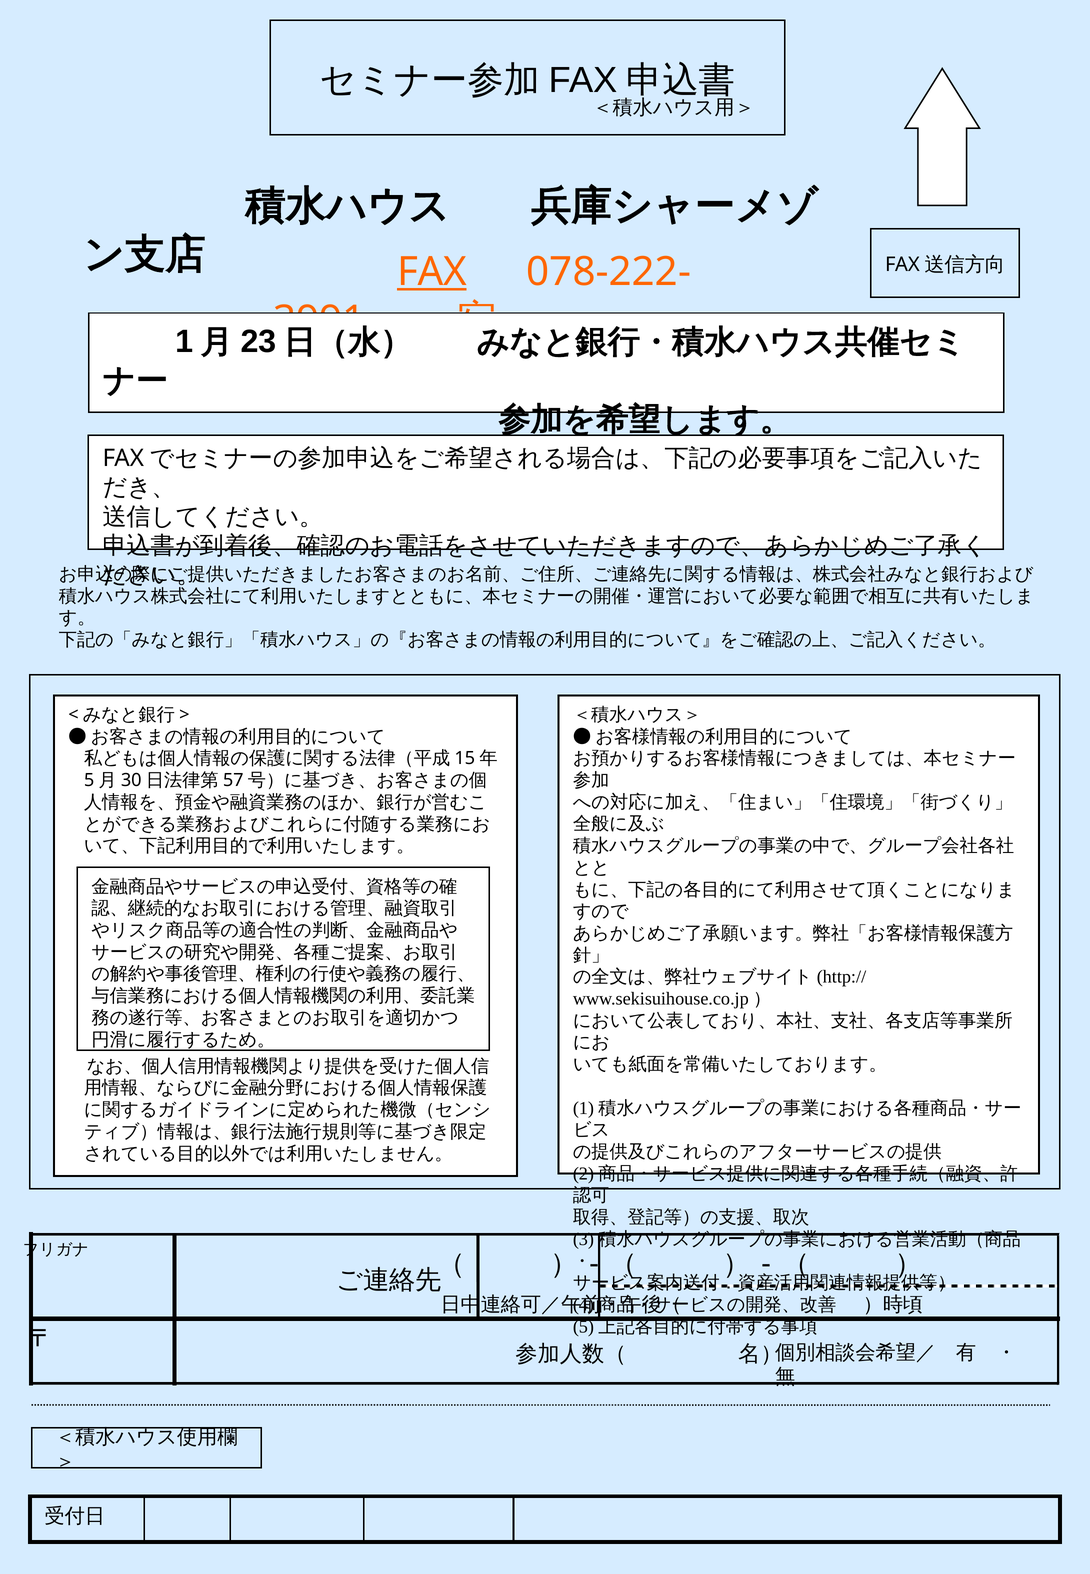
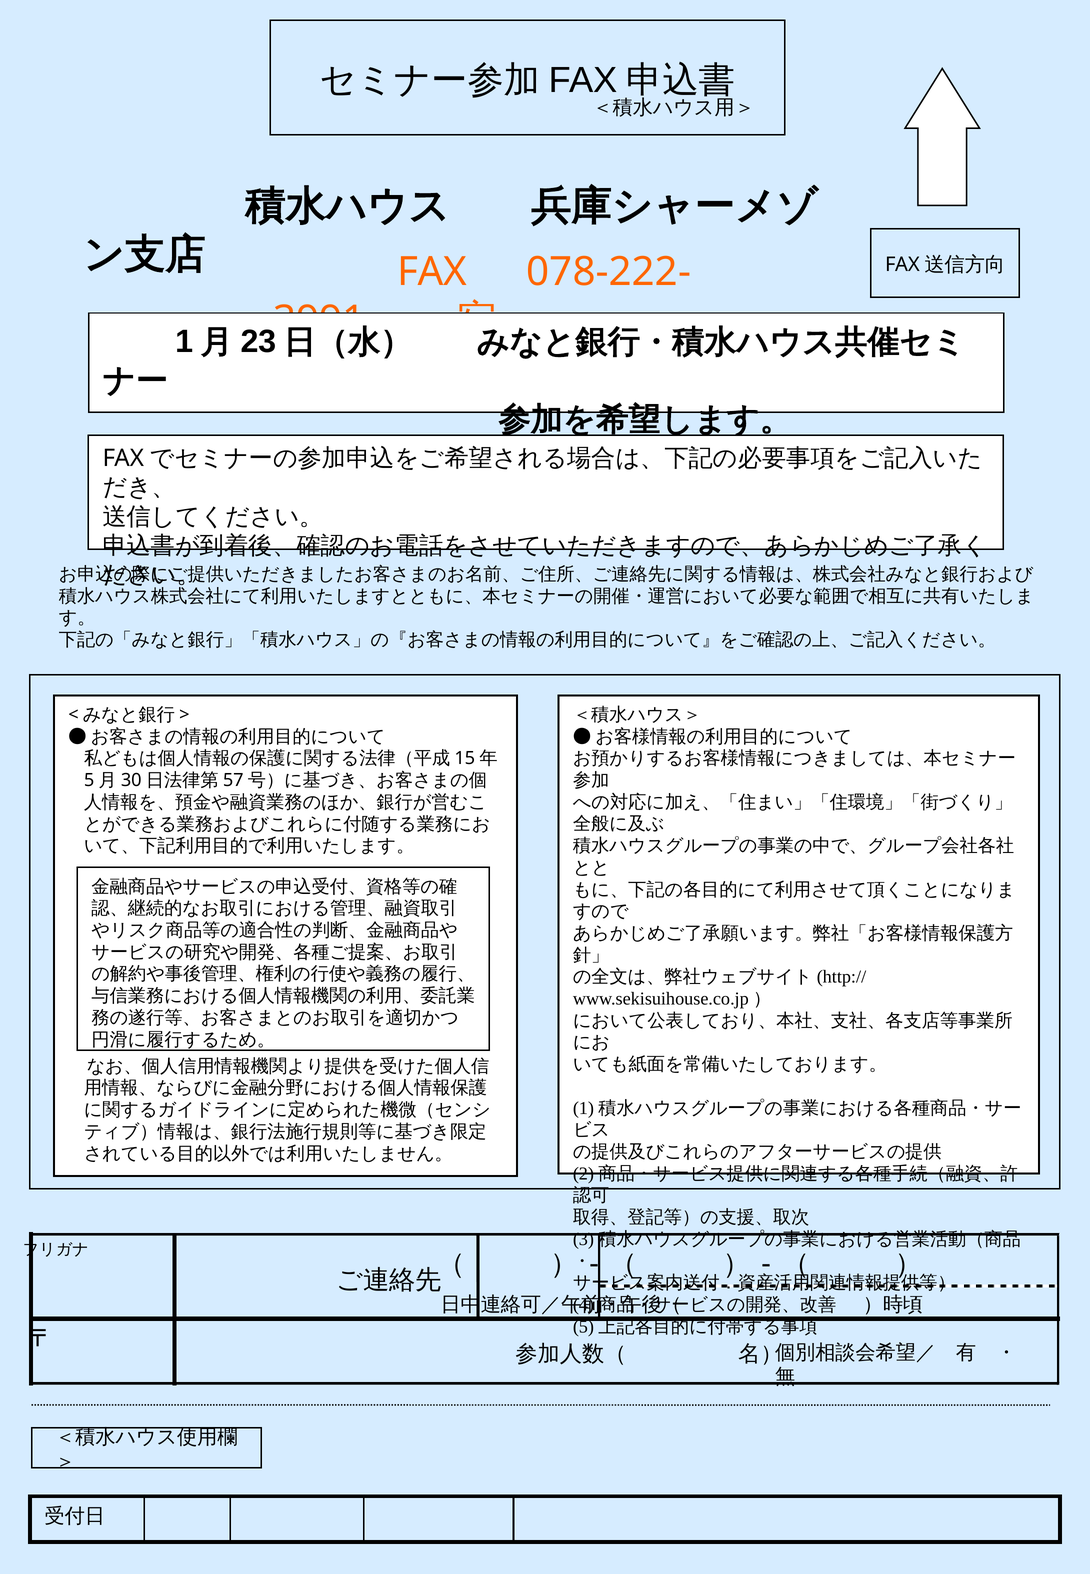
FAX underline: present -> none
